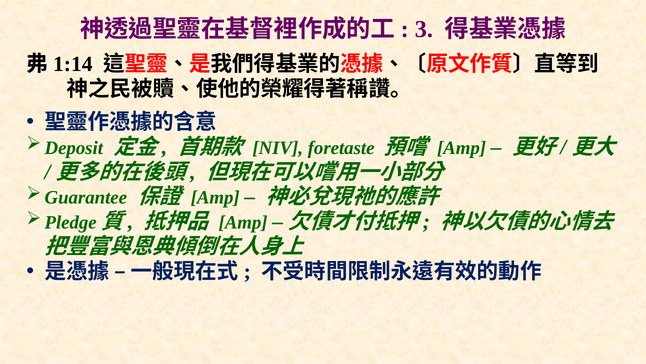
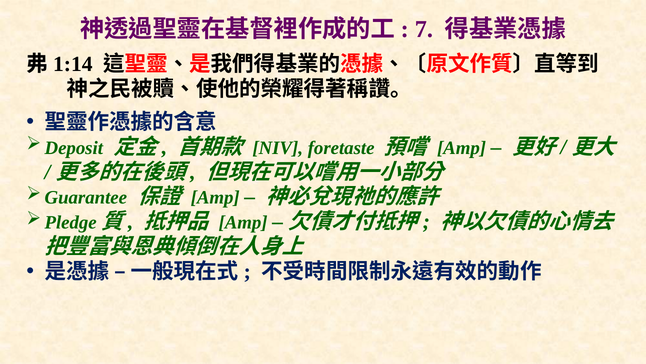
3: 3 -> 7
